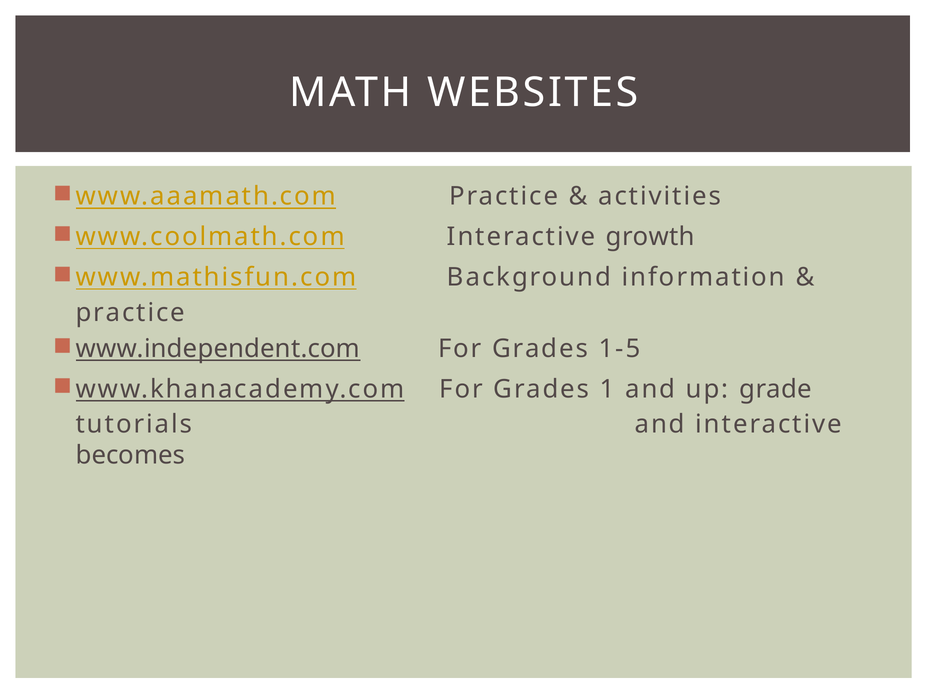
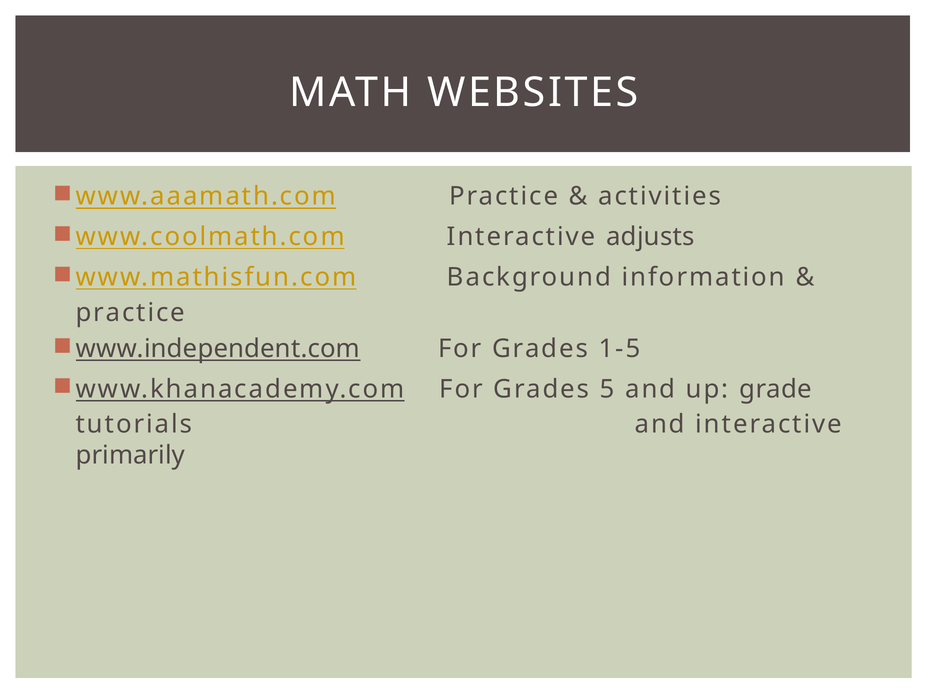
growth: growth -> adjusts
1: 1 -> 5
becomes: becomes -> primarily
